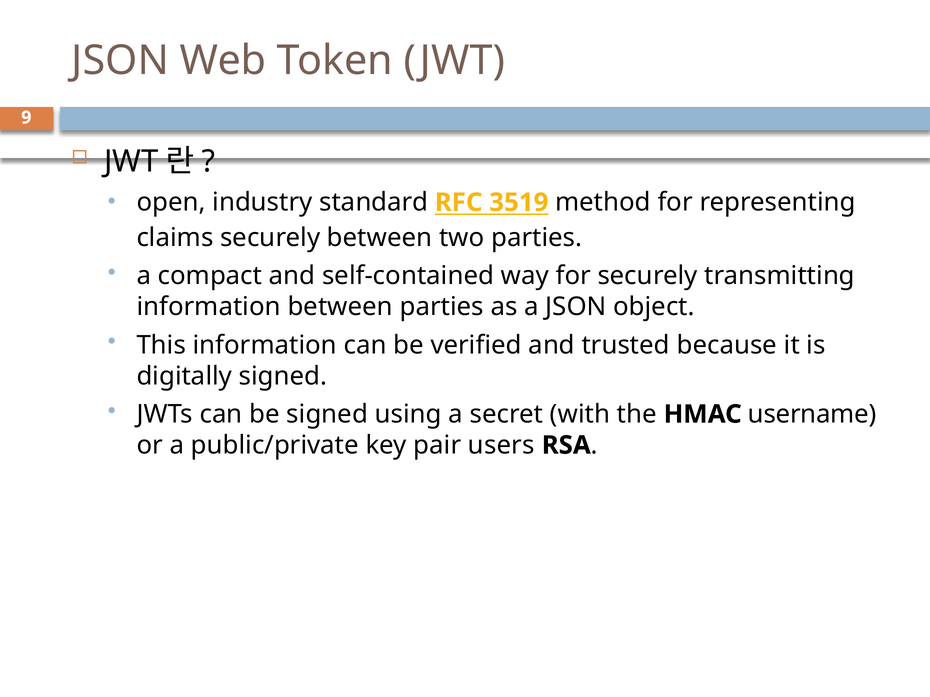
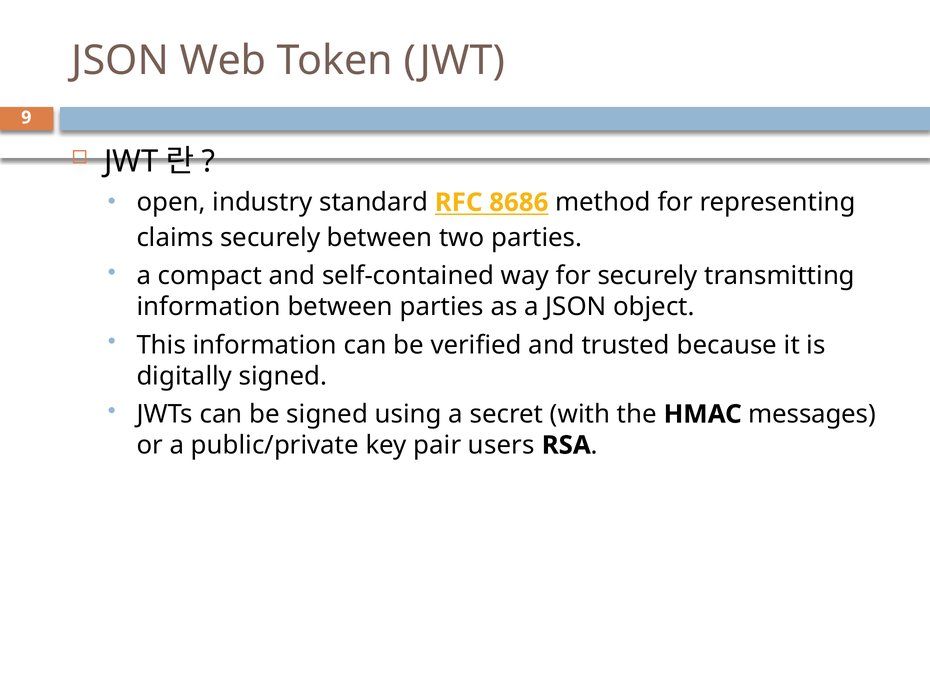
3519: 3519 -> 8686
username: username -> messages
